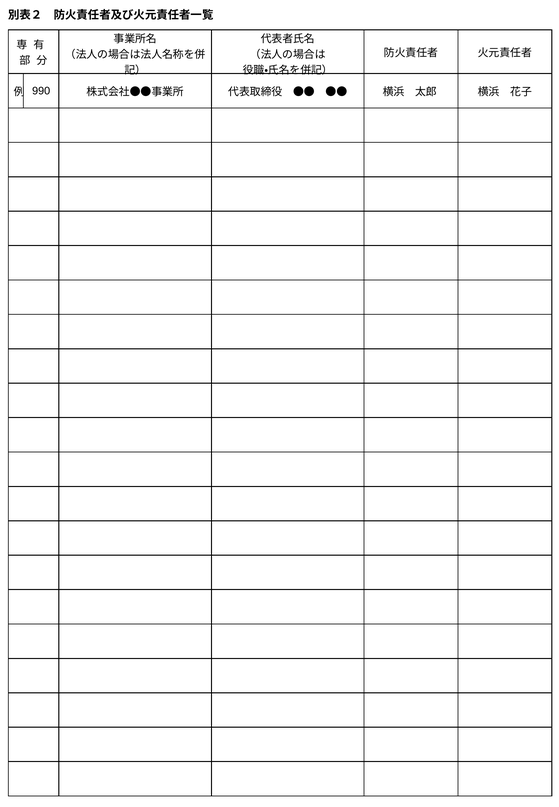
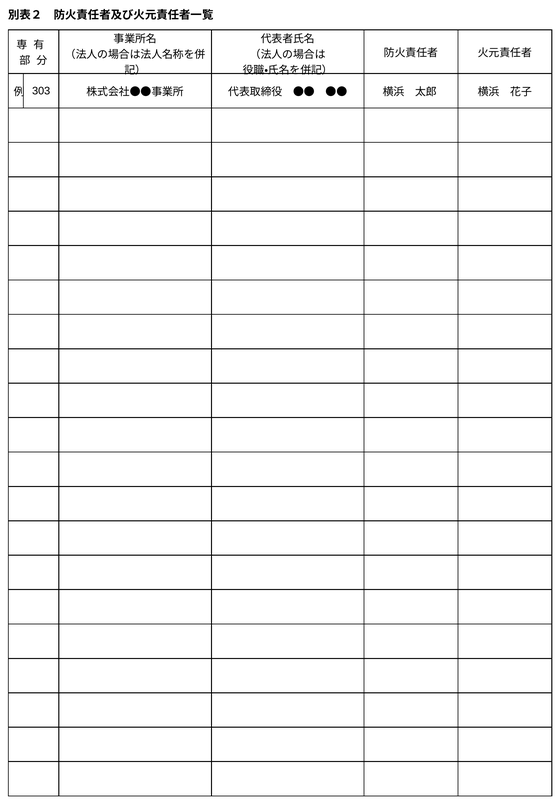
990: 990 -> 303
